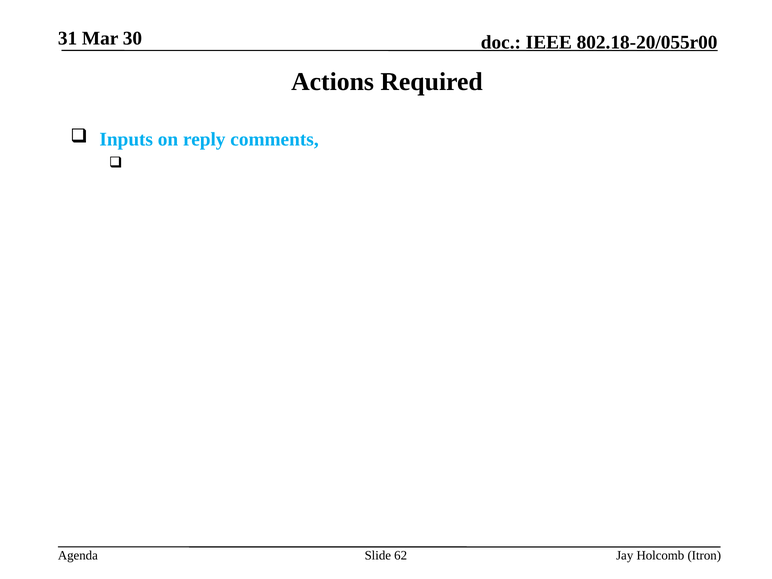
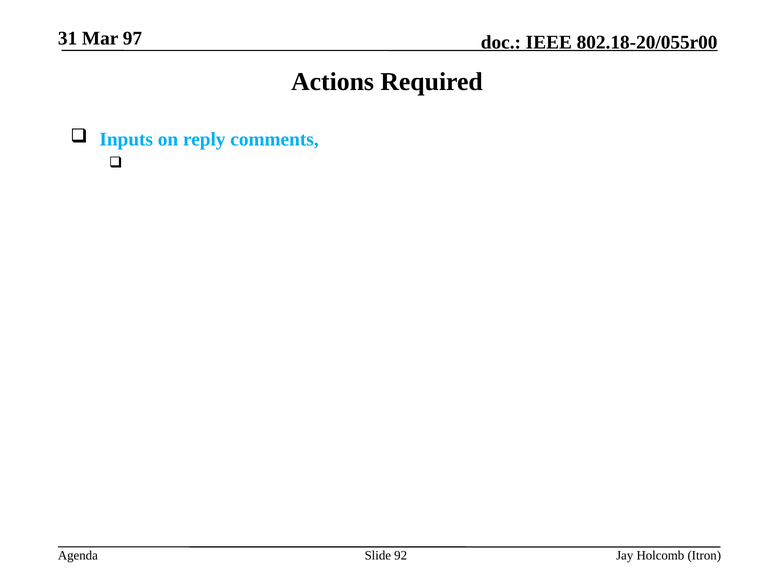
30: 30 -> 97
62: 62 -> 92
